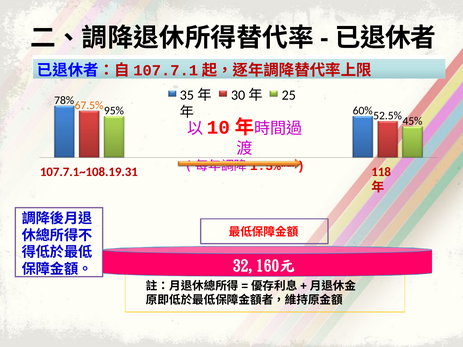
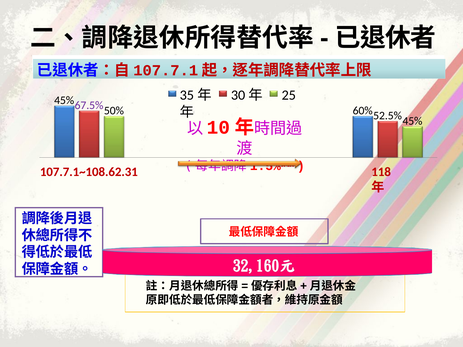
78% at (64, 100): 78% -> 45%
67.5% colour: orange -> purple
95%: 95% -> 50%
107.7.1~108.19.31: 107.7.1~108.19.31 -> 107.7.1~108.62.31
